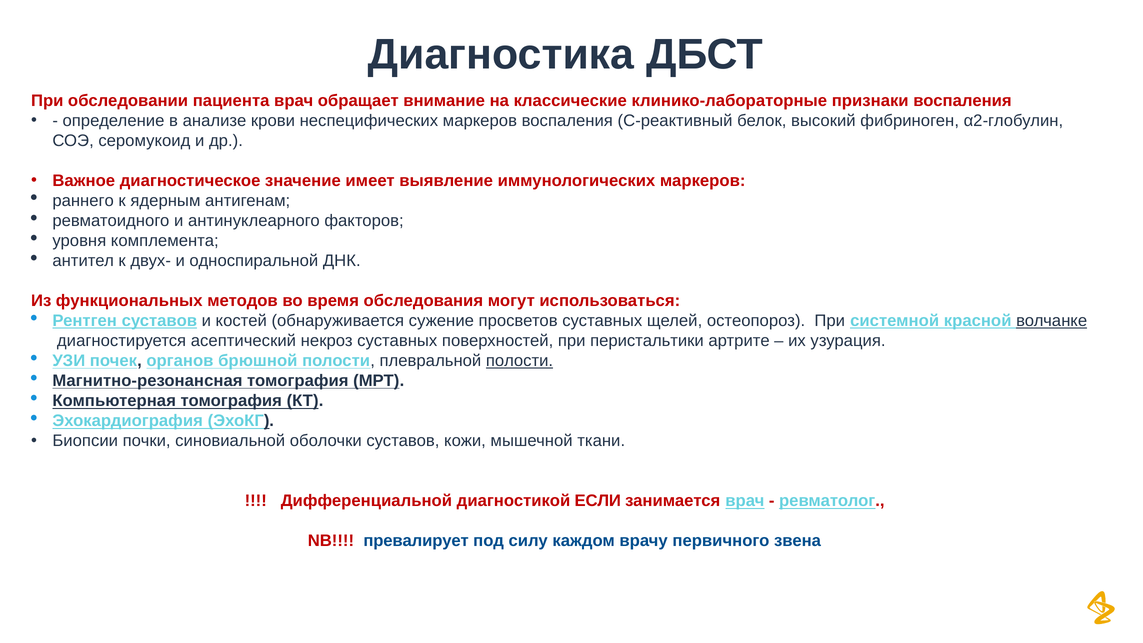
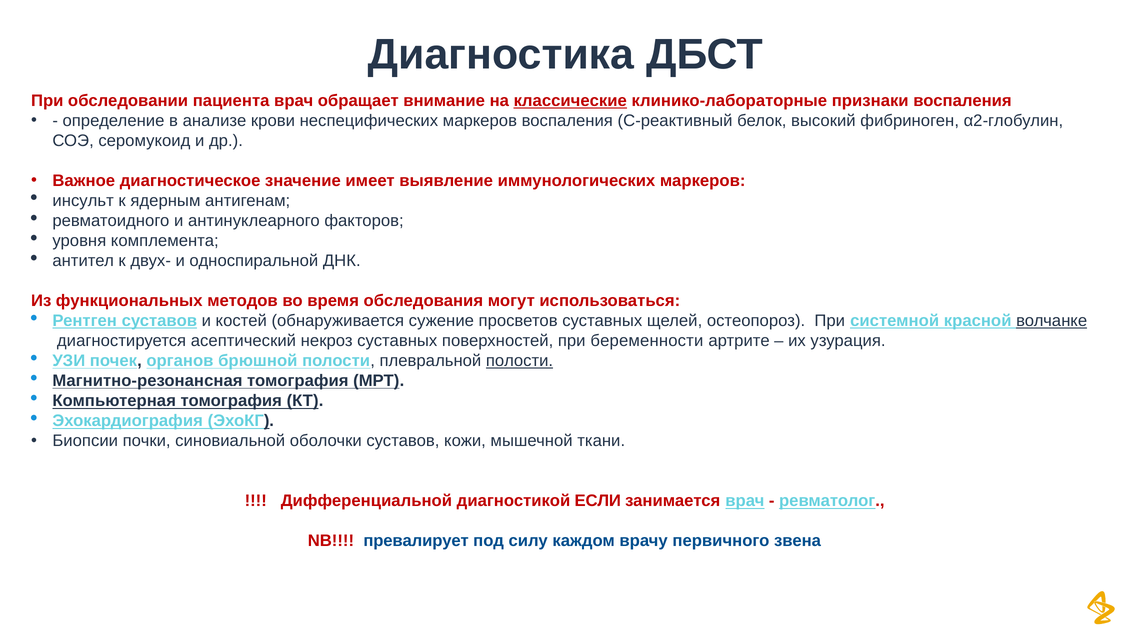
классические underline: none -> present
раннего: раннего -> инсульт
перистальтики: перистальтики -> беременности
